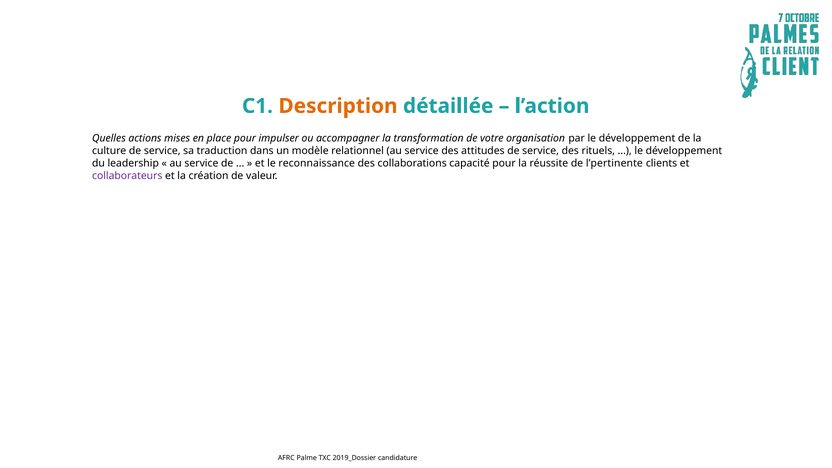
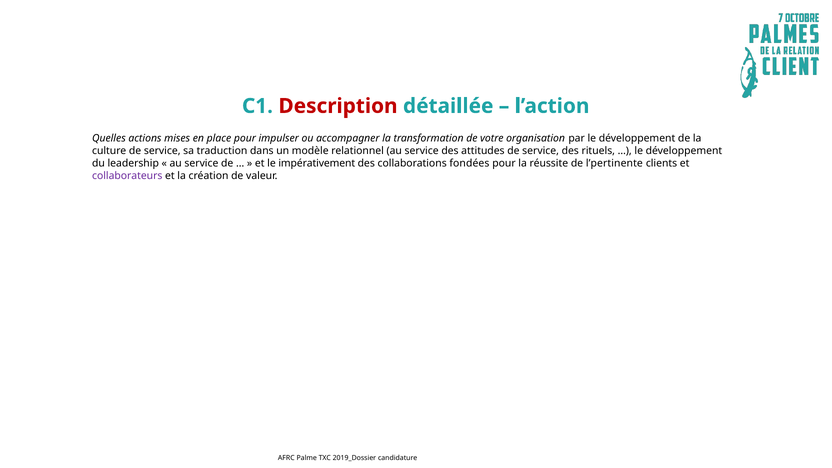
Description colour: orange -> red
reconnaissance: reconnaissance -> impérativement
capacité: capacité -> fondées
